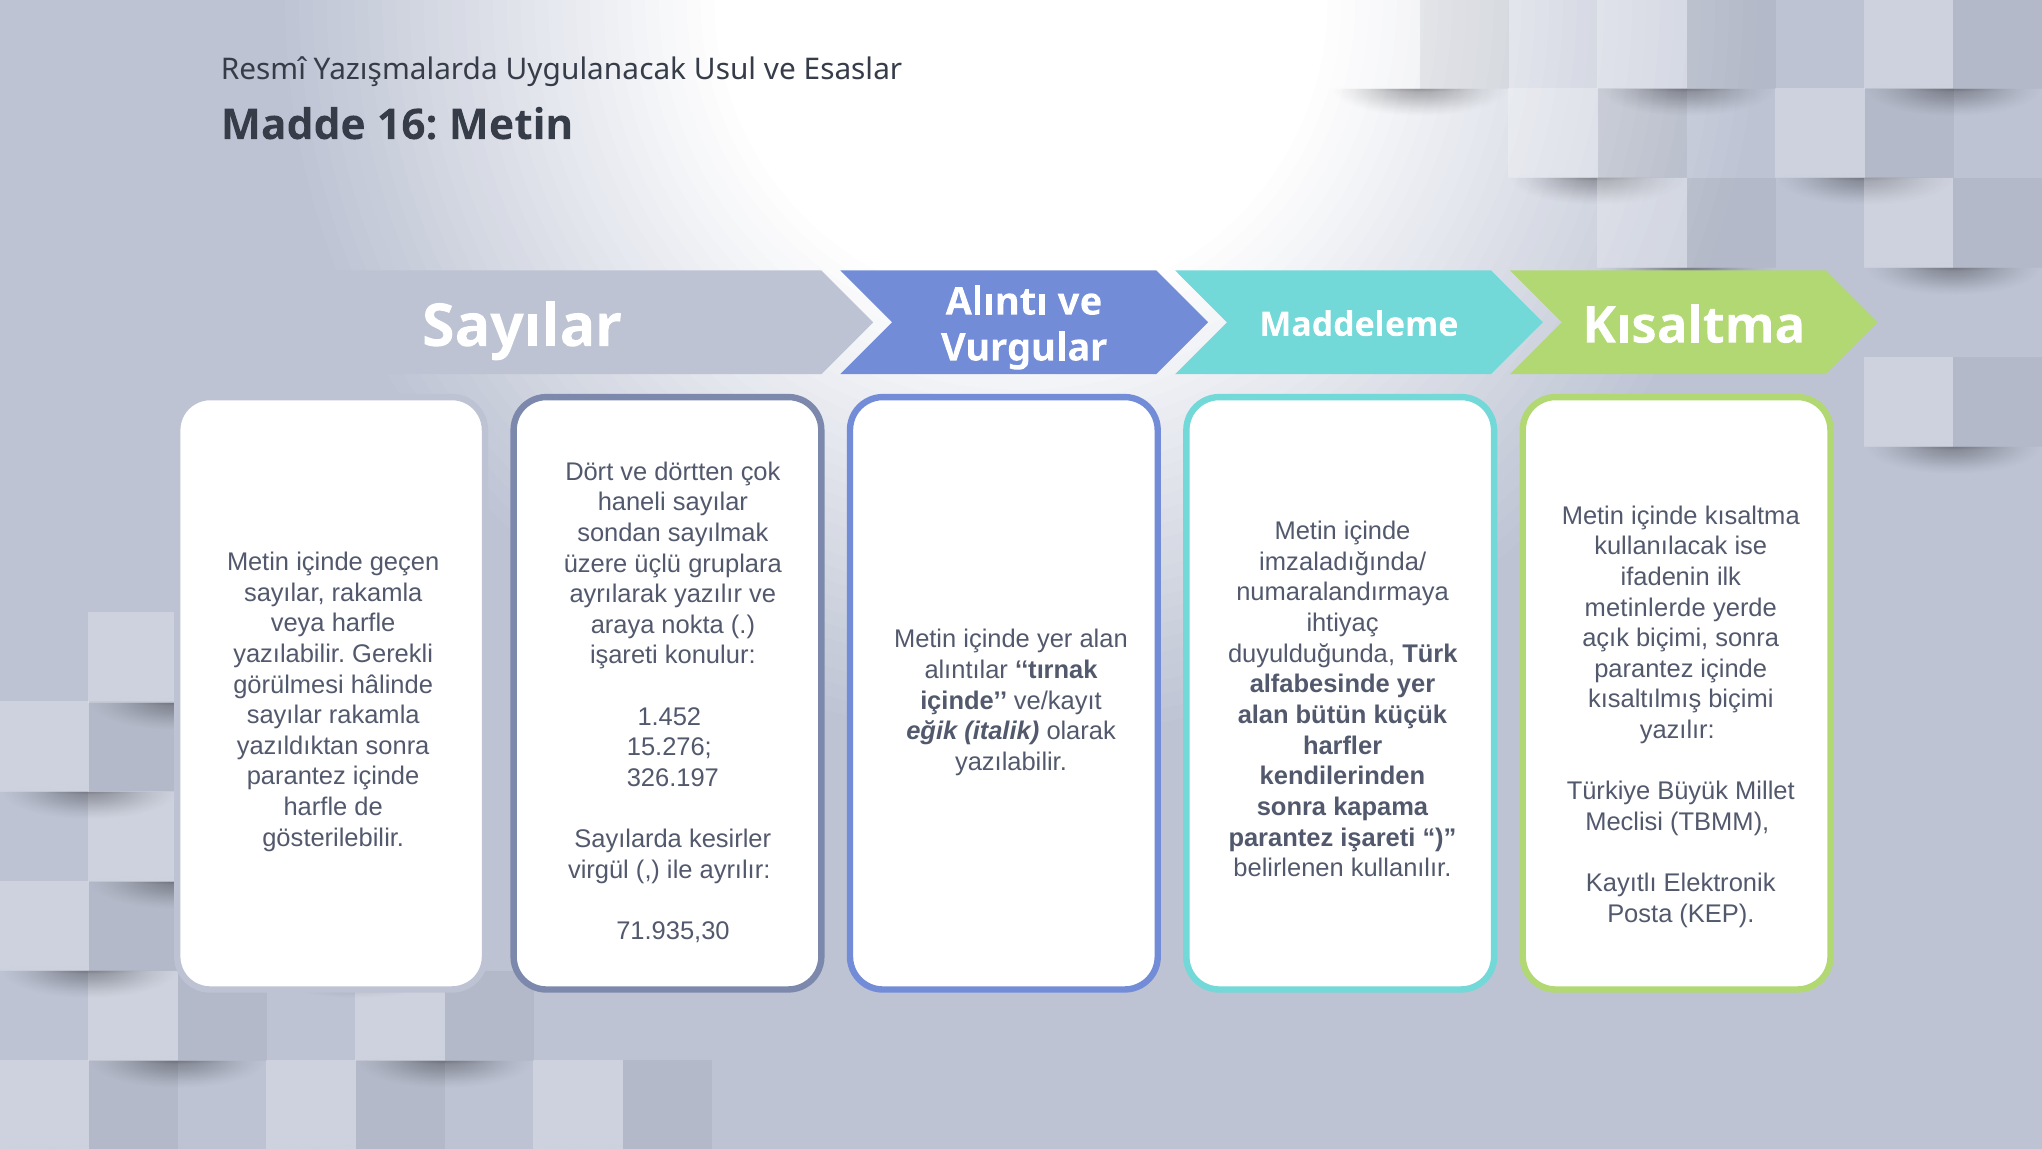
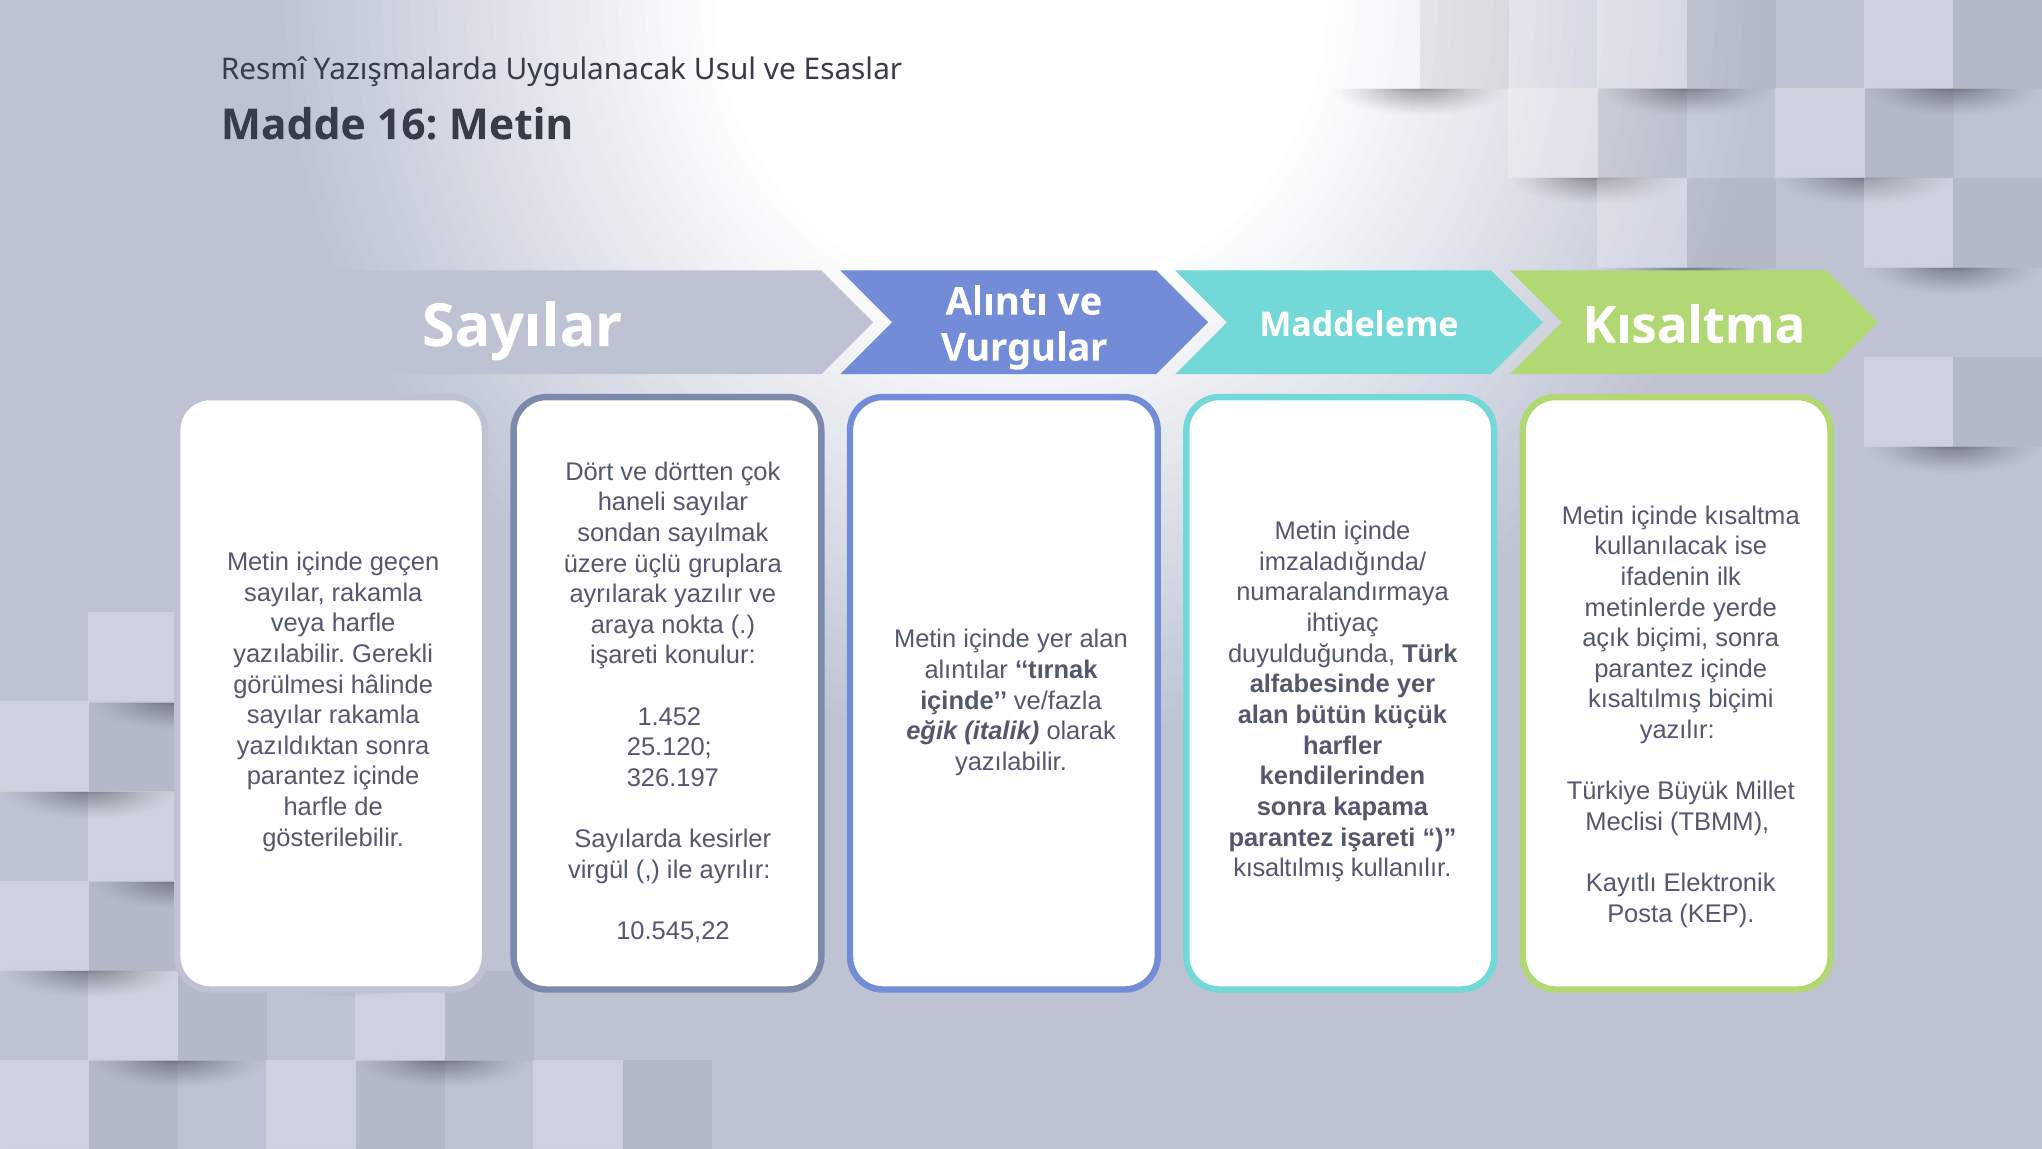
ve/kayıt: ve/kayıt -> ve/fazla
15.276: 15.276 -> 25.120
belirlenen at (1289, 868): belirlenen -> kısaltılmış
71.935,30: 71.935,30 -> 10.545,22
